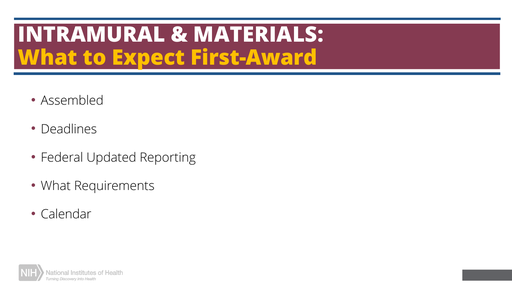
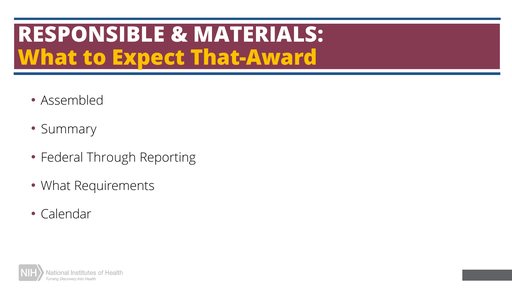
INTRAMURAL: INTRAMURAL -> RESPONSIBLE
First-Award: First-Award -> That-Award
Deadlines: Deadlines -> Summary
Updated: Updated -> Through
